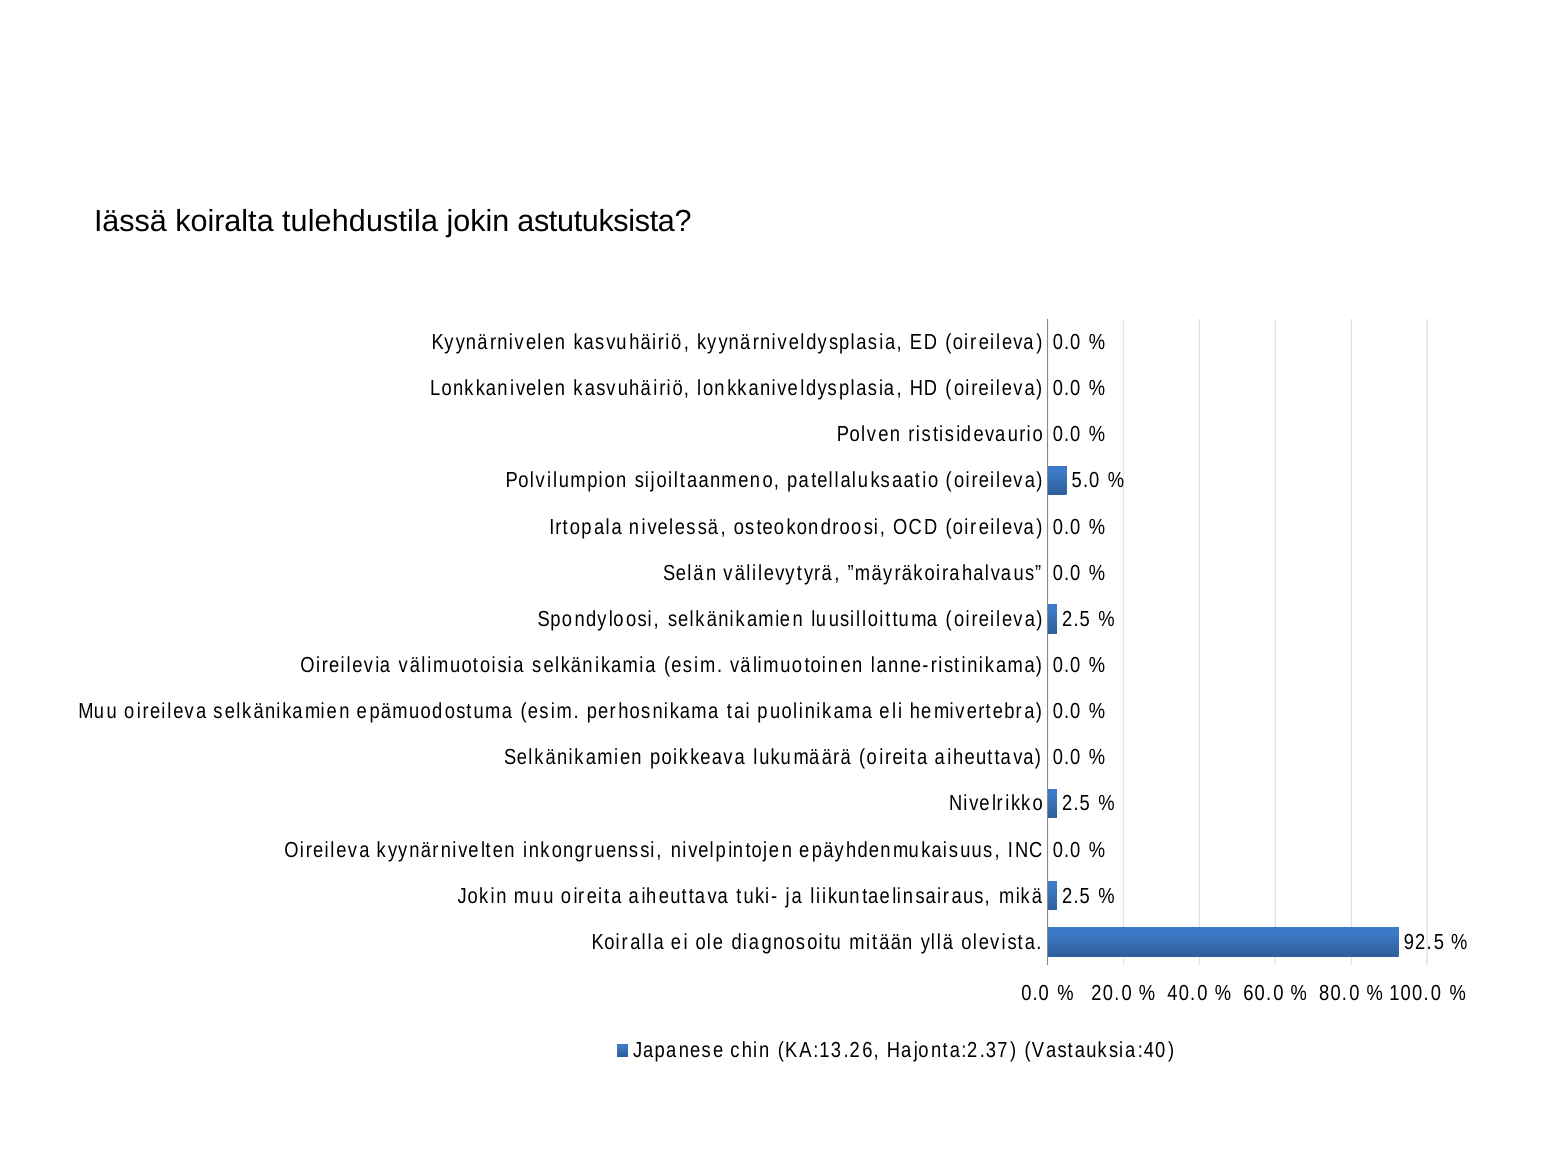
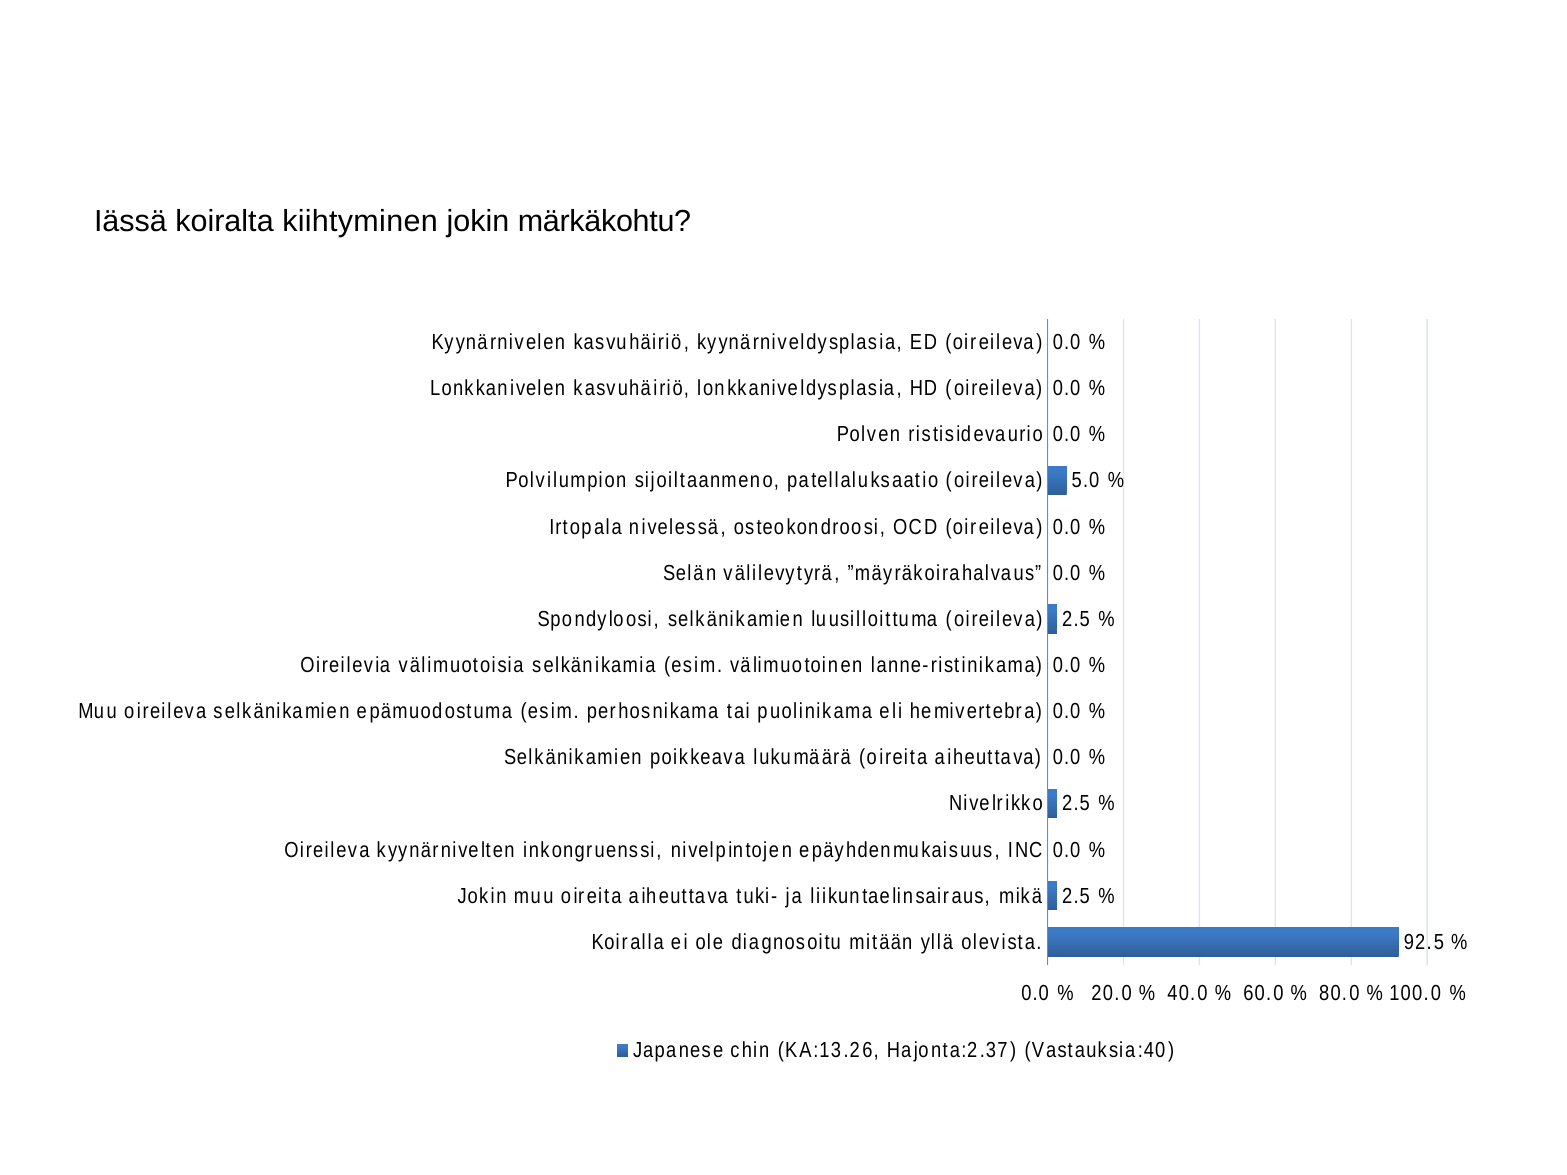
tulehdustila: tulehdustila -> kiihtyminen
astutuksista: astutuksista -> märkäkohtu
